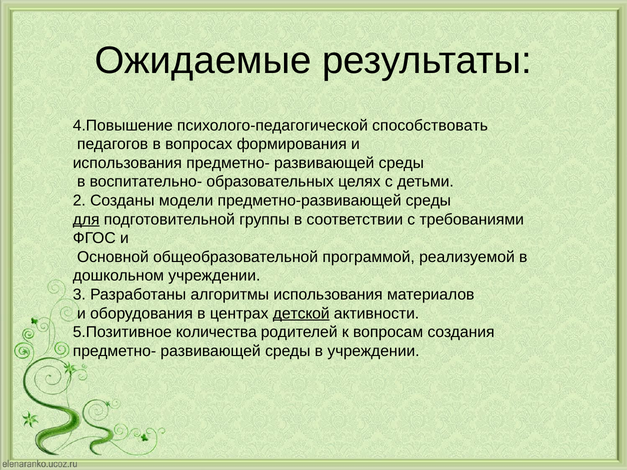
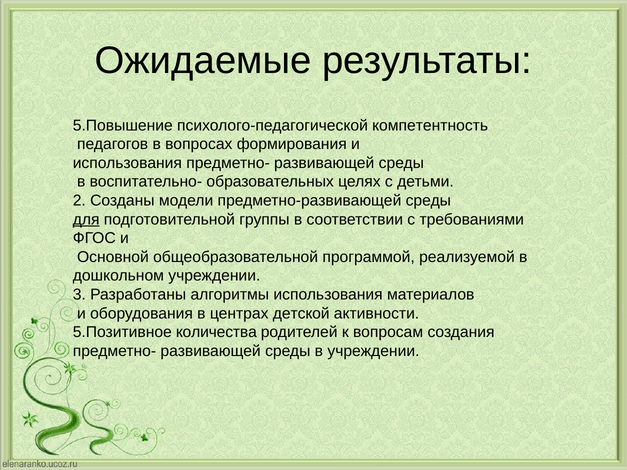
4.Повышение: 4.Повышение -> 5.Повышение
способствовать: способствовать -> компетентность
детской underline: present -> none
